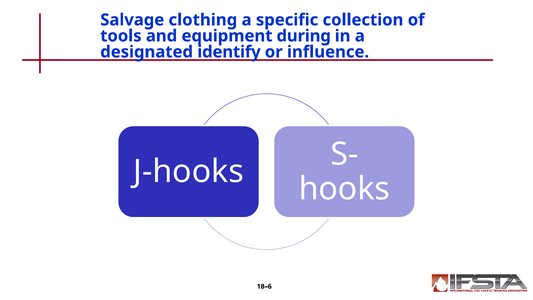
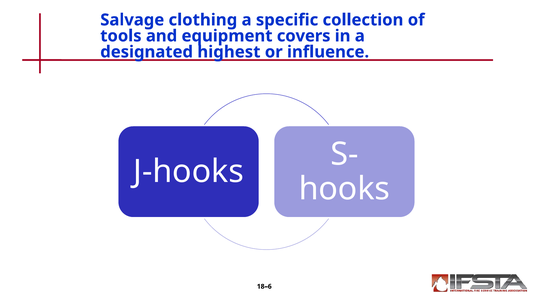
during: during -> covers
identify: identify -> highest
